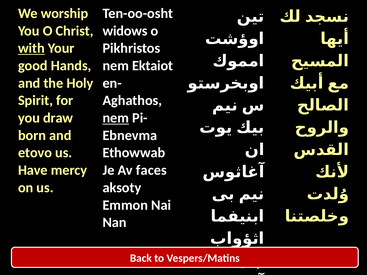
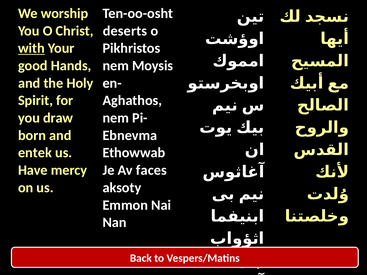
widows: widows -> deserts
Ektaiot: Ektaiot -> Moysis
nem at (116, 118) underline: present -> none
etovo: etovo -> entek
